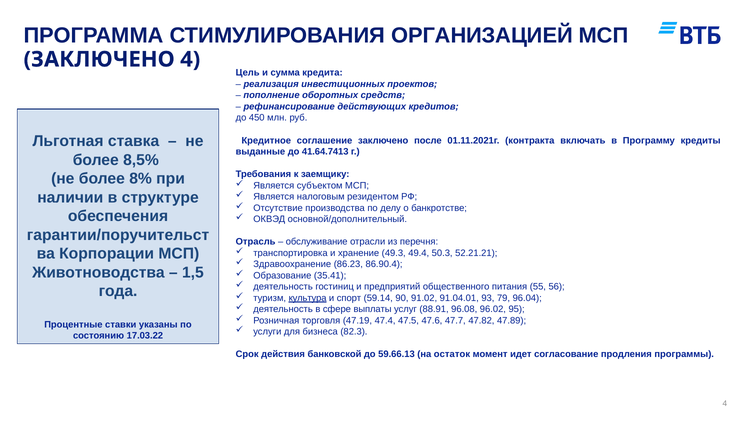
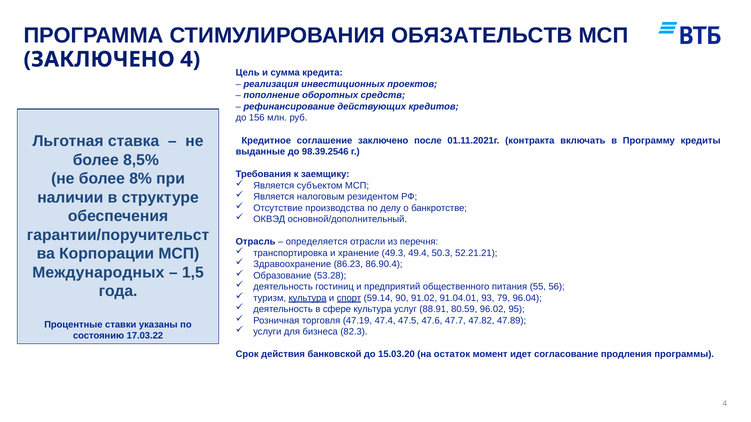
ОРГАНИЗАЦИЕЙ: ОРГАНИЗАЦИЕЙ -> ОБЯЗАТЕЛЬСТВ
450: 450 -> 156
41.64.7413: 41.64.7413 -> 98.39.2546
обслуживание: обслуживание -> определяется
Животноводства: Животноводства -> Международных
35.41: 35.41 -> 53.28
спорт underline: none -> present
сфере выплаты: выплаты -> культура
96.08: 96.08 -> 80.59
59.66.13: 59.66.13 -> 15.03.20
